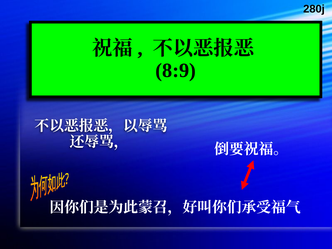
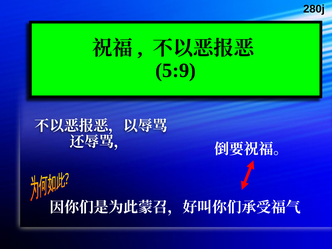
8:9: 8:9 -> 5:9
